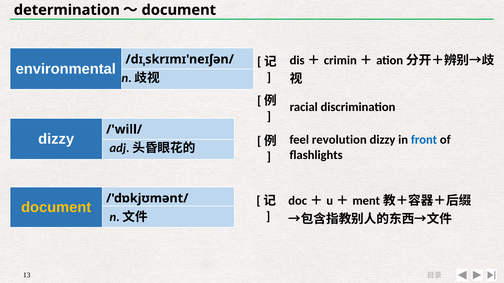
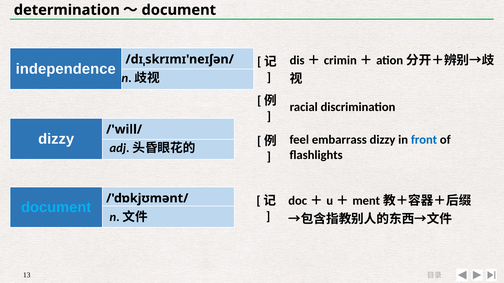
environmental: environmental -> independence
revolution: revolution -> embarrass
document at (56, 208) colour: yellow -> light blue
